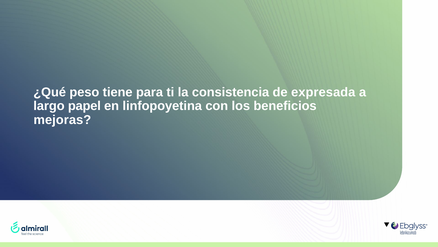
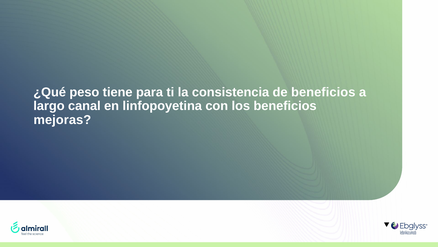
de expresada: expresada -> beneficios
papel: papel -> canal
